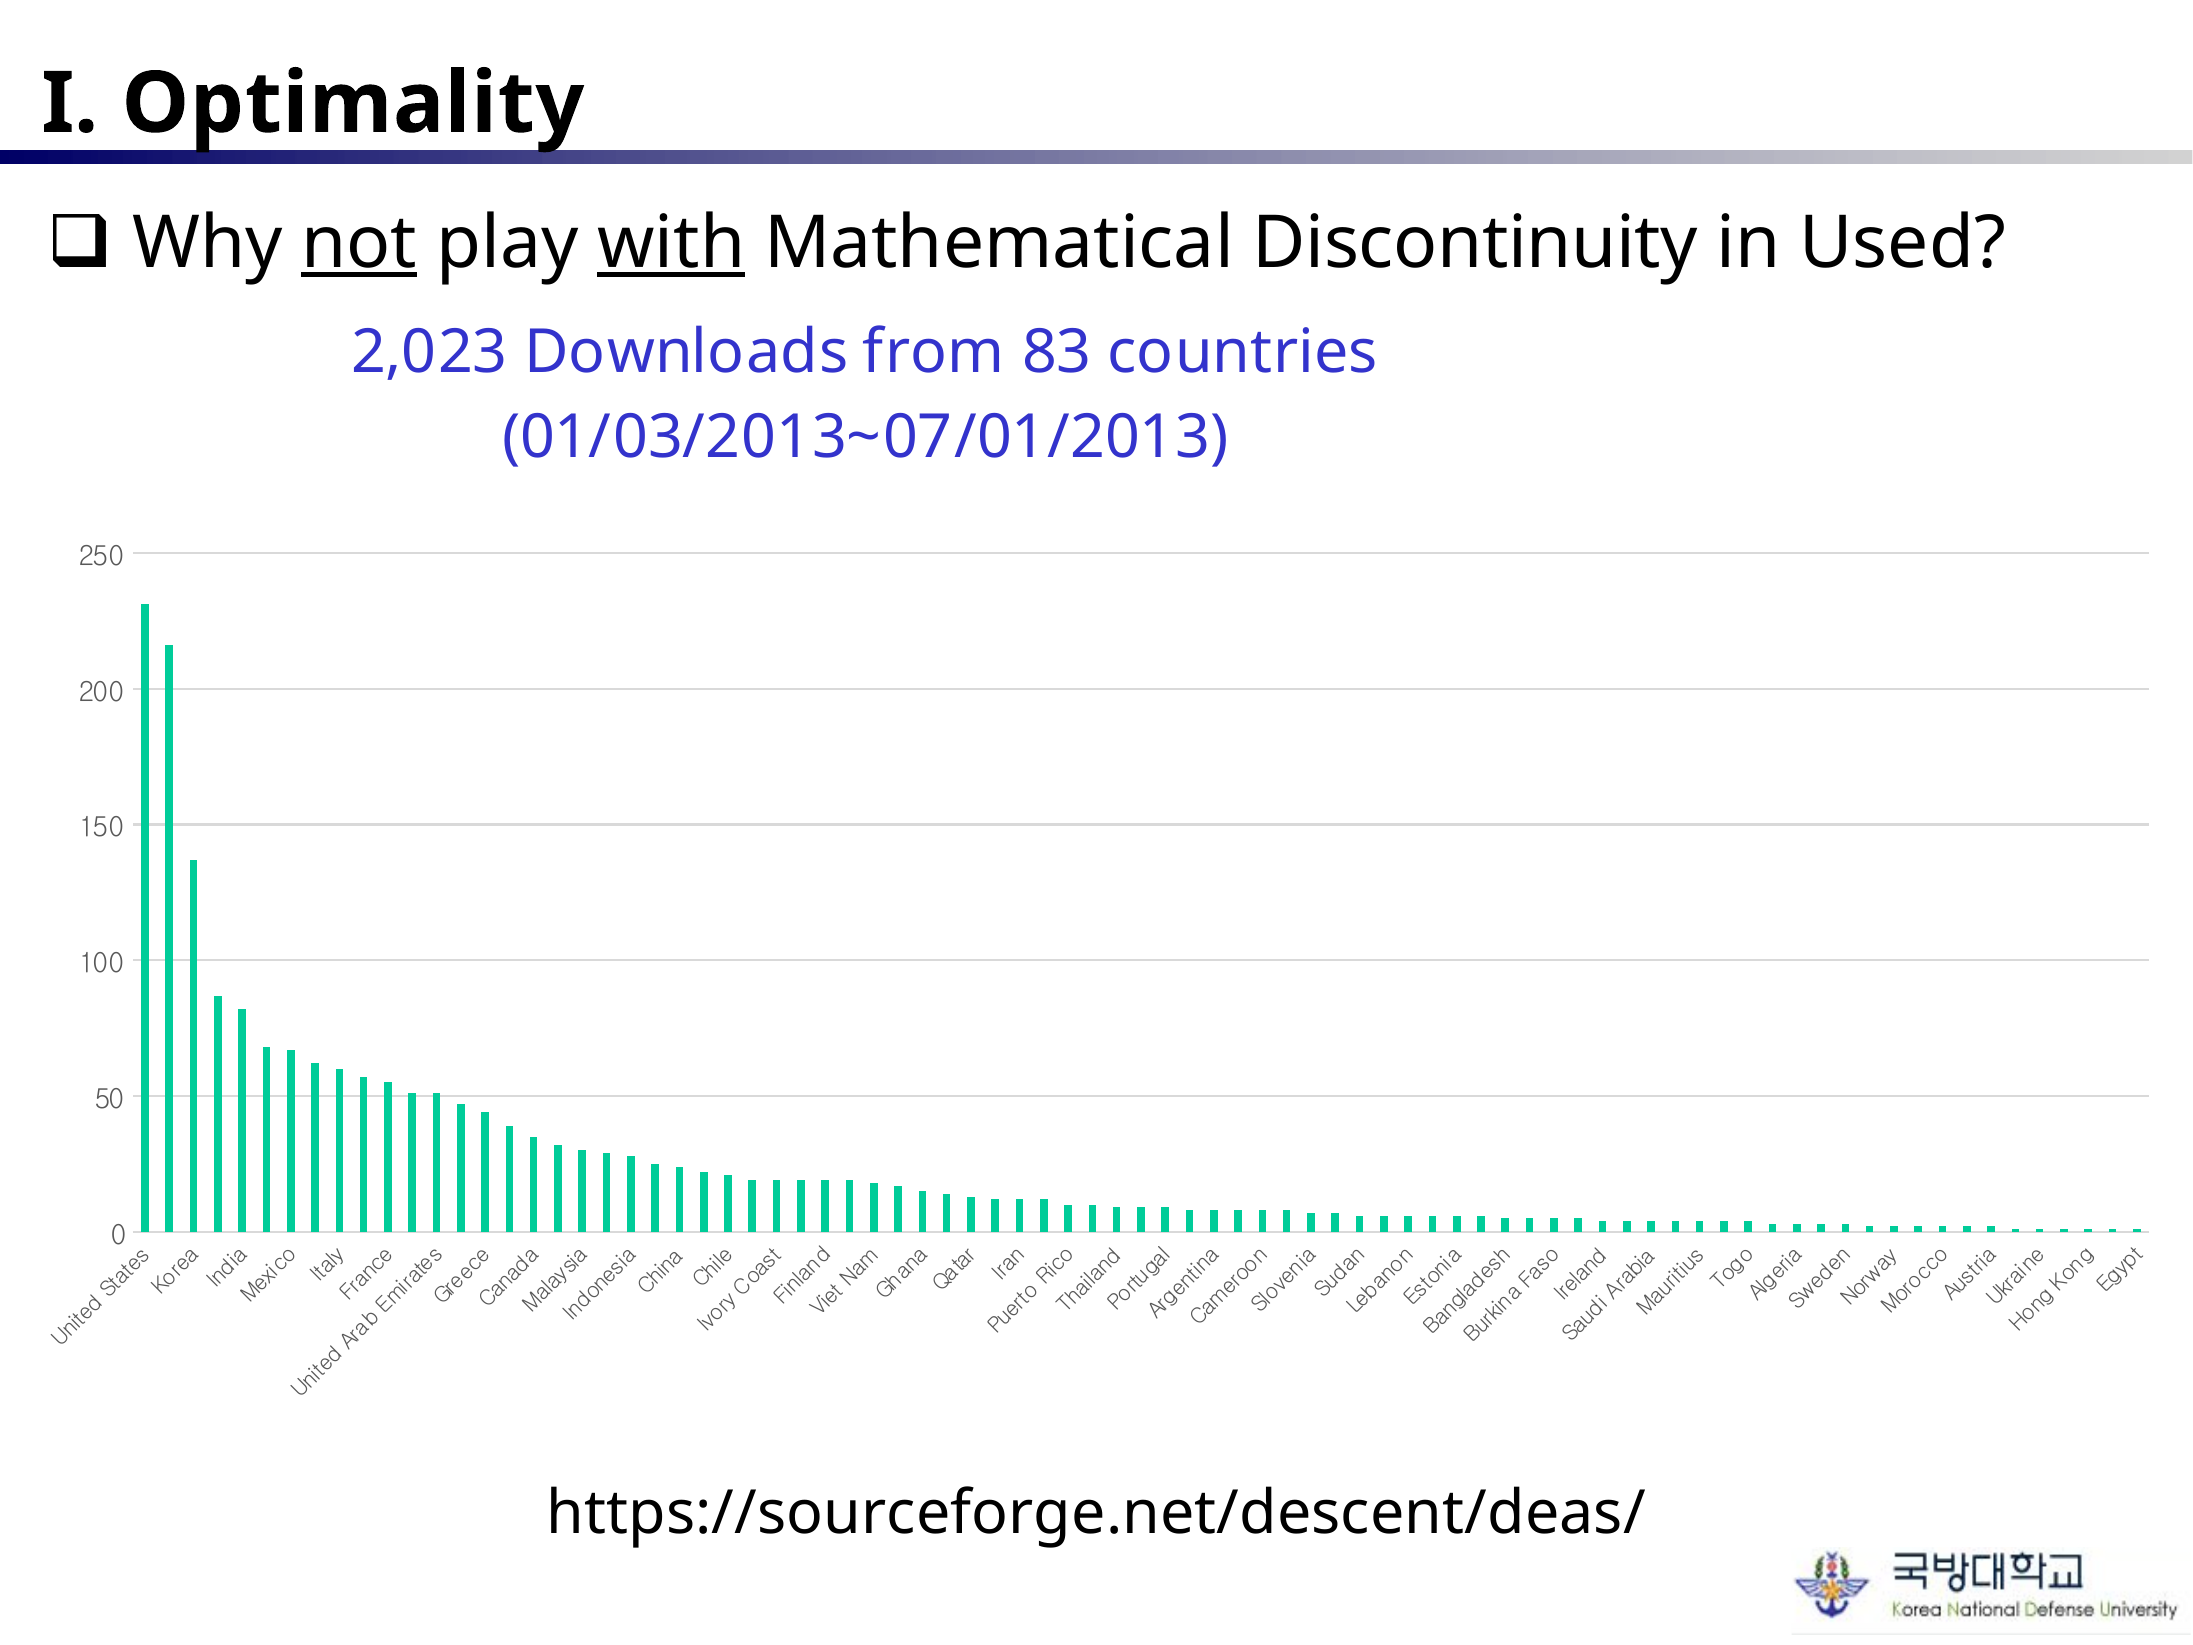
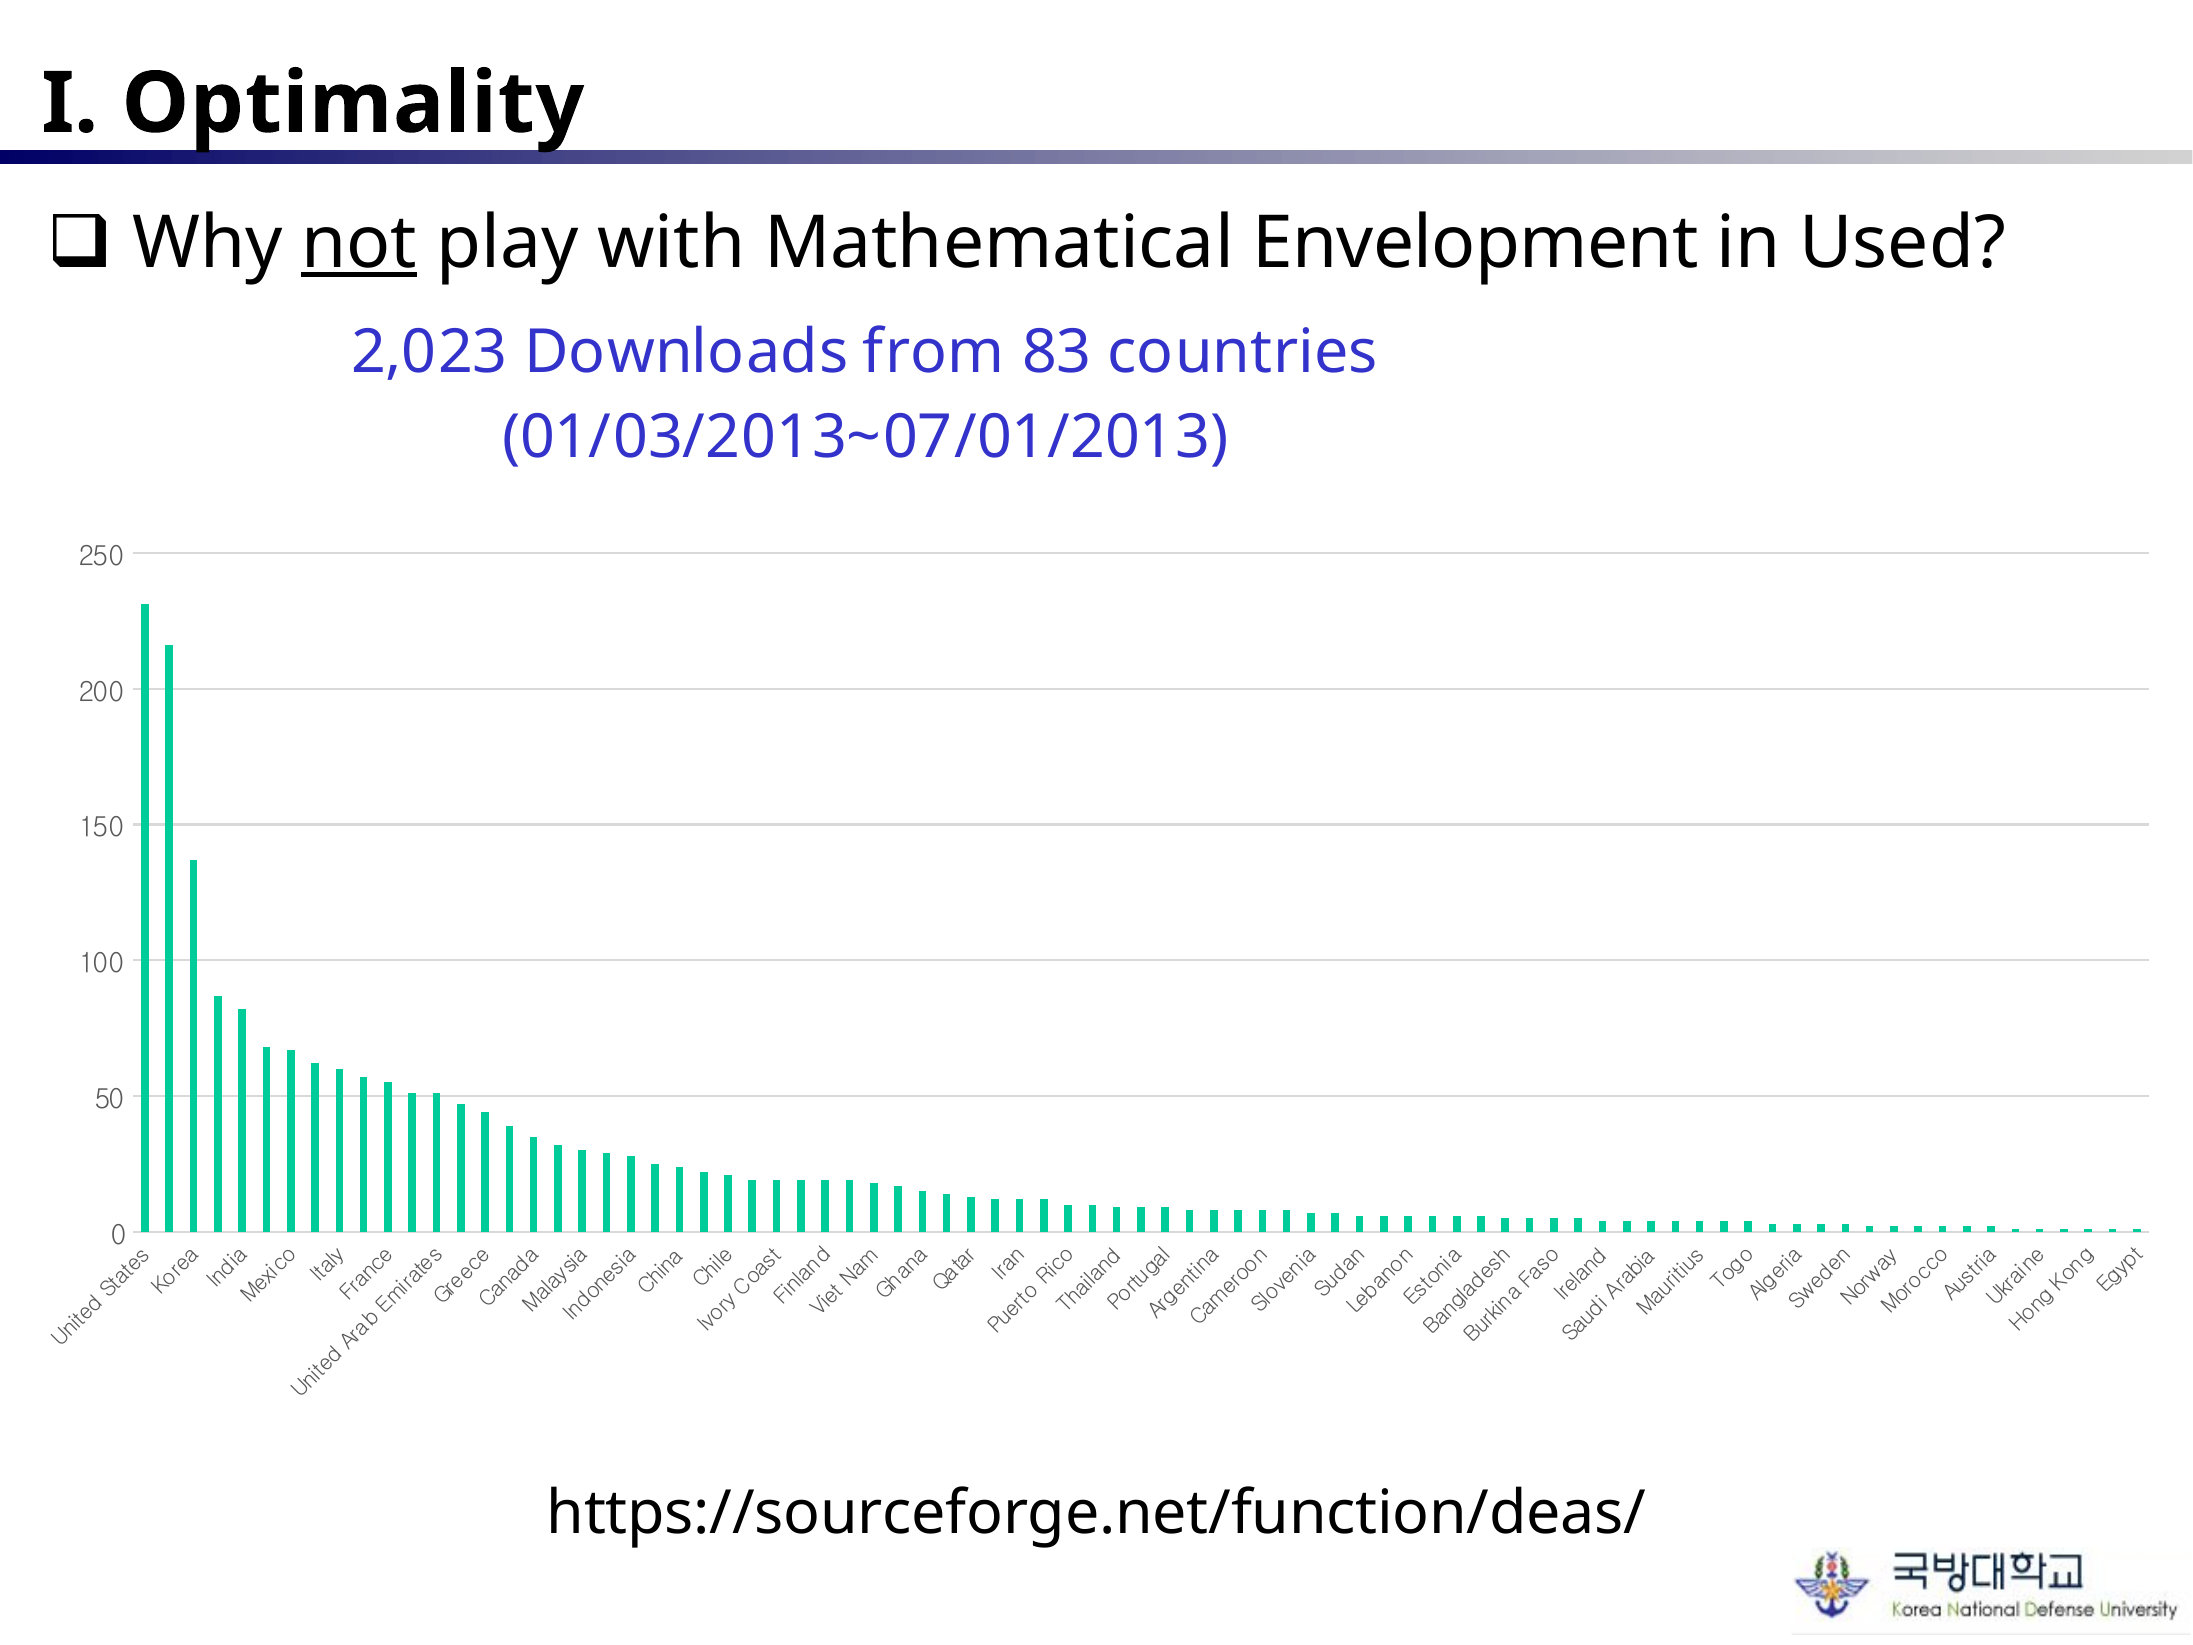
with underline: present -> none
Discontinuity: Discontinuity -> Envelopment
https://sourceforge.net/descent/deas/: https://sourceforge.net/descent/deas/ -> https://sourceforge.net/function/deas/
